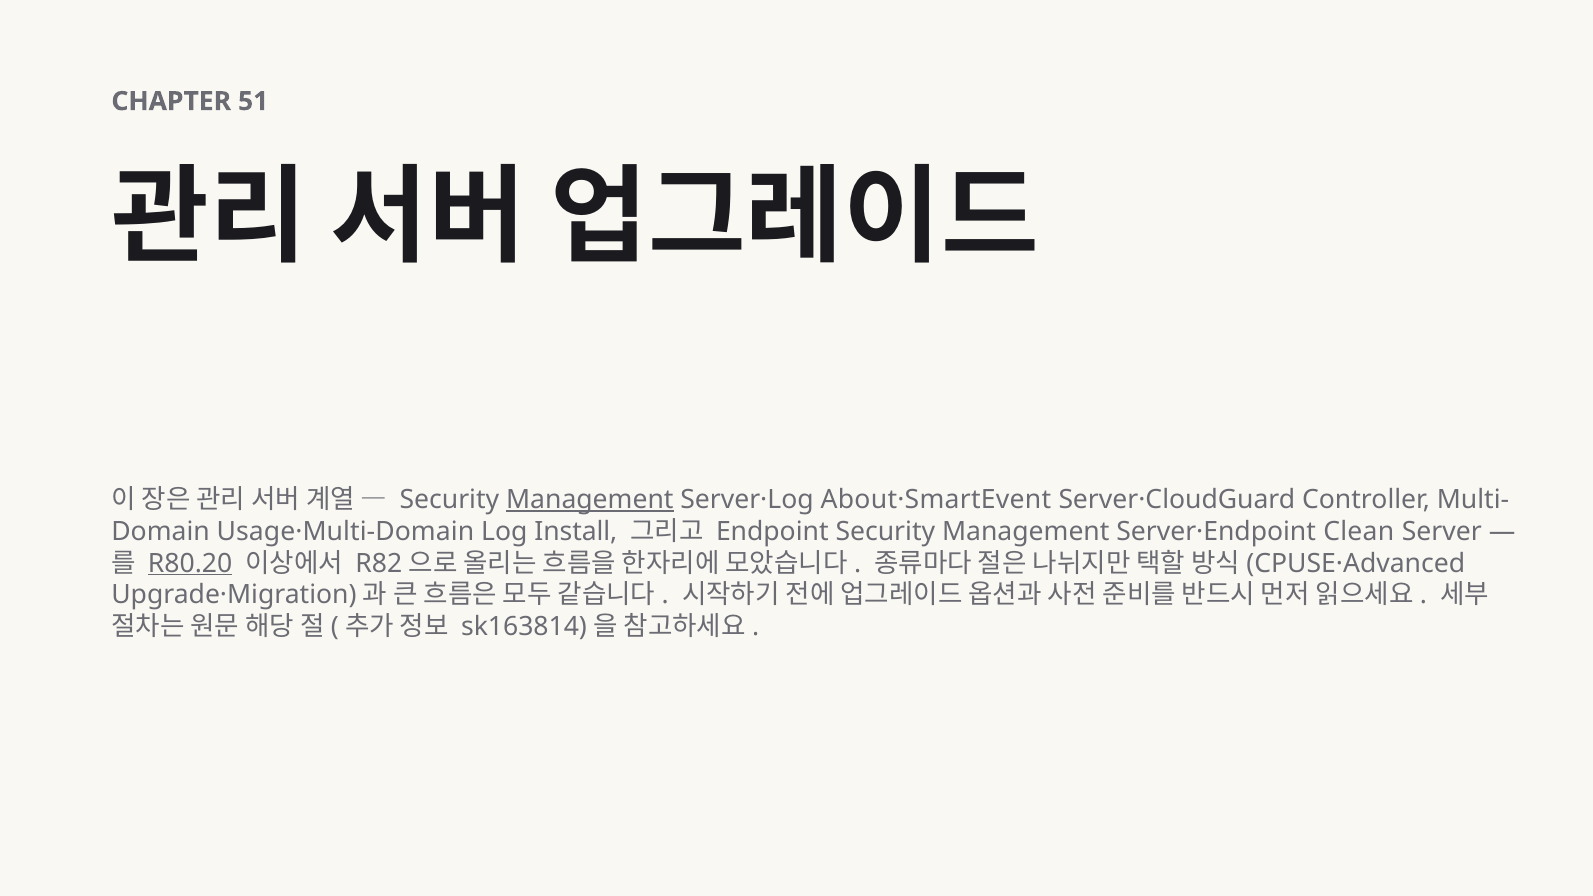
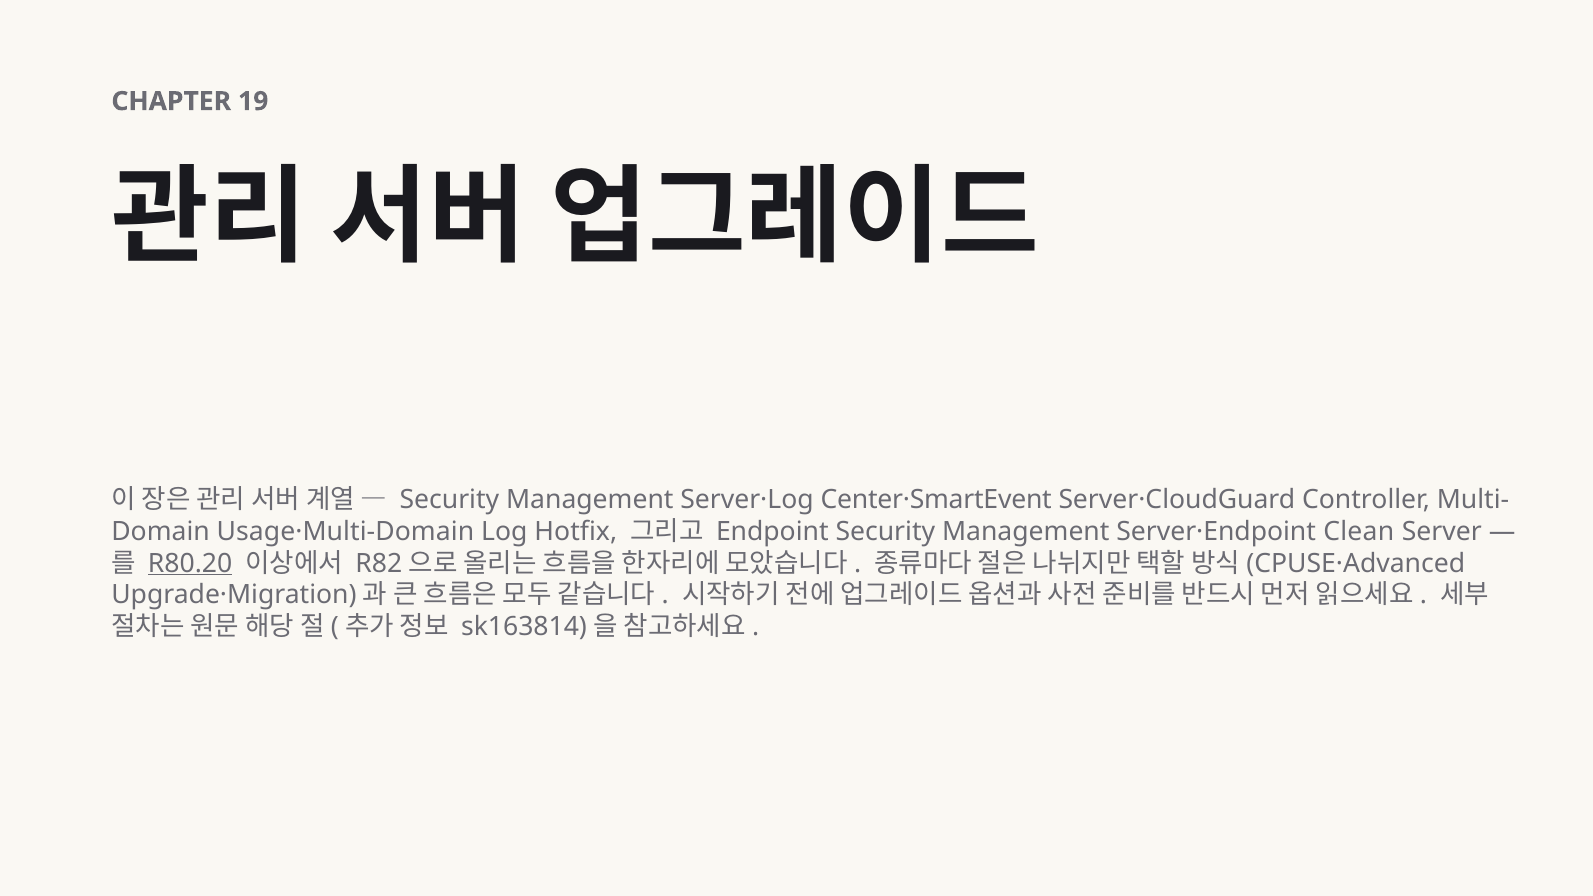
51: 51 -> 19
Management at (590, 500) underline: present -> none
About·SmartEvent: About·SmartEvent -> Center·SmartEvent
Install: Install -> Hotfix
